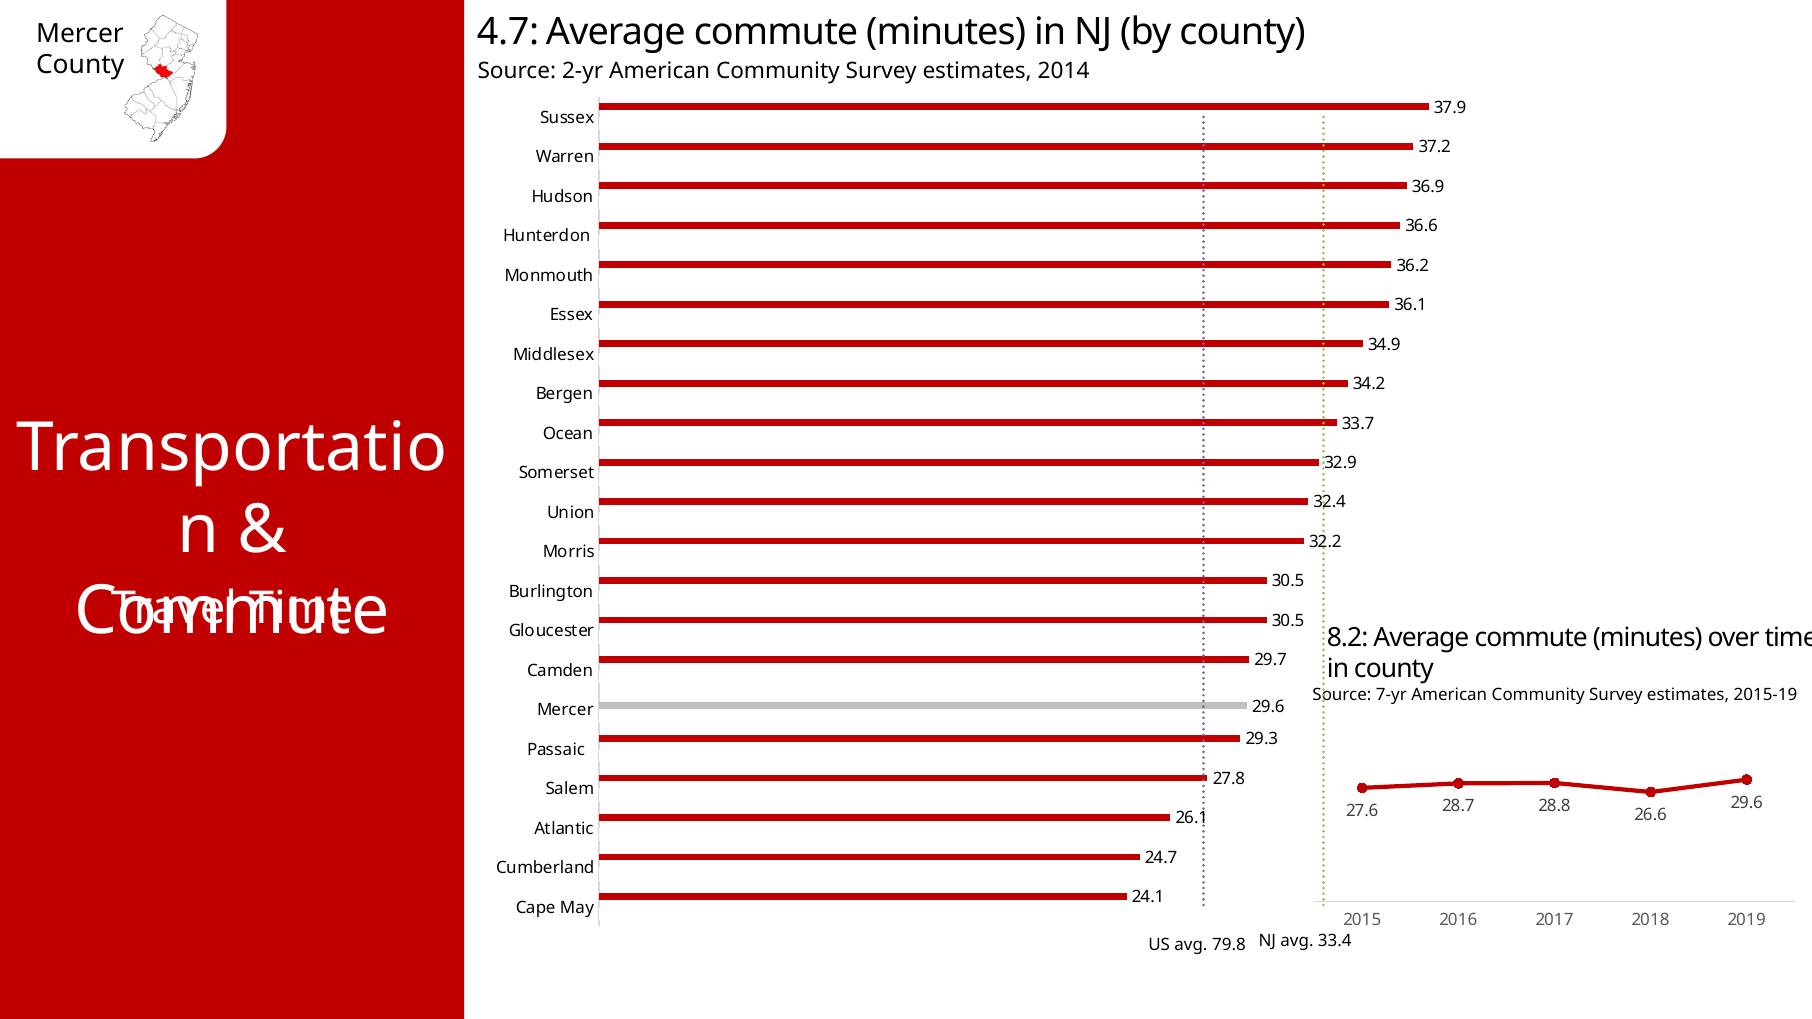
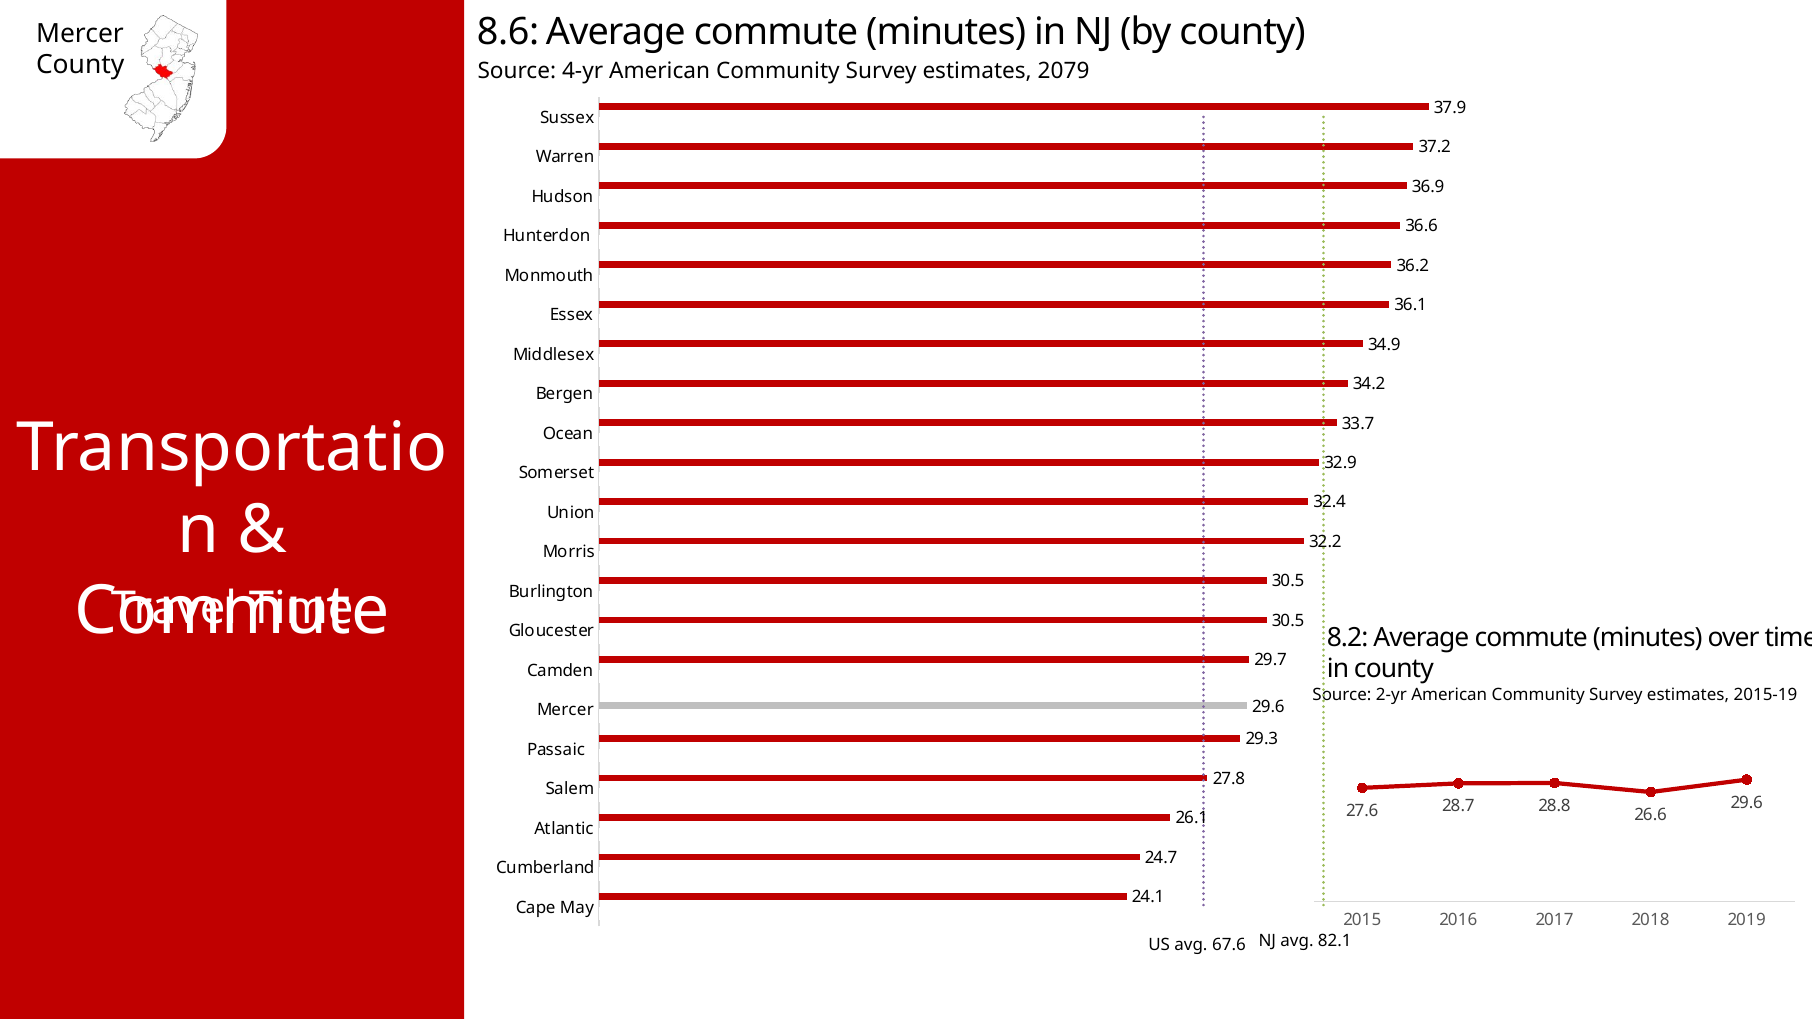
4.7: 4.7 -> 8.6
2-yr: 2-yr -> 4-yr
2014: 2014 -> 2079
7-yr: 7-yr -> 2-yr
33.4: 33.4 -> 82.1
79.8: 79.8 -> 67.6
